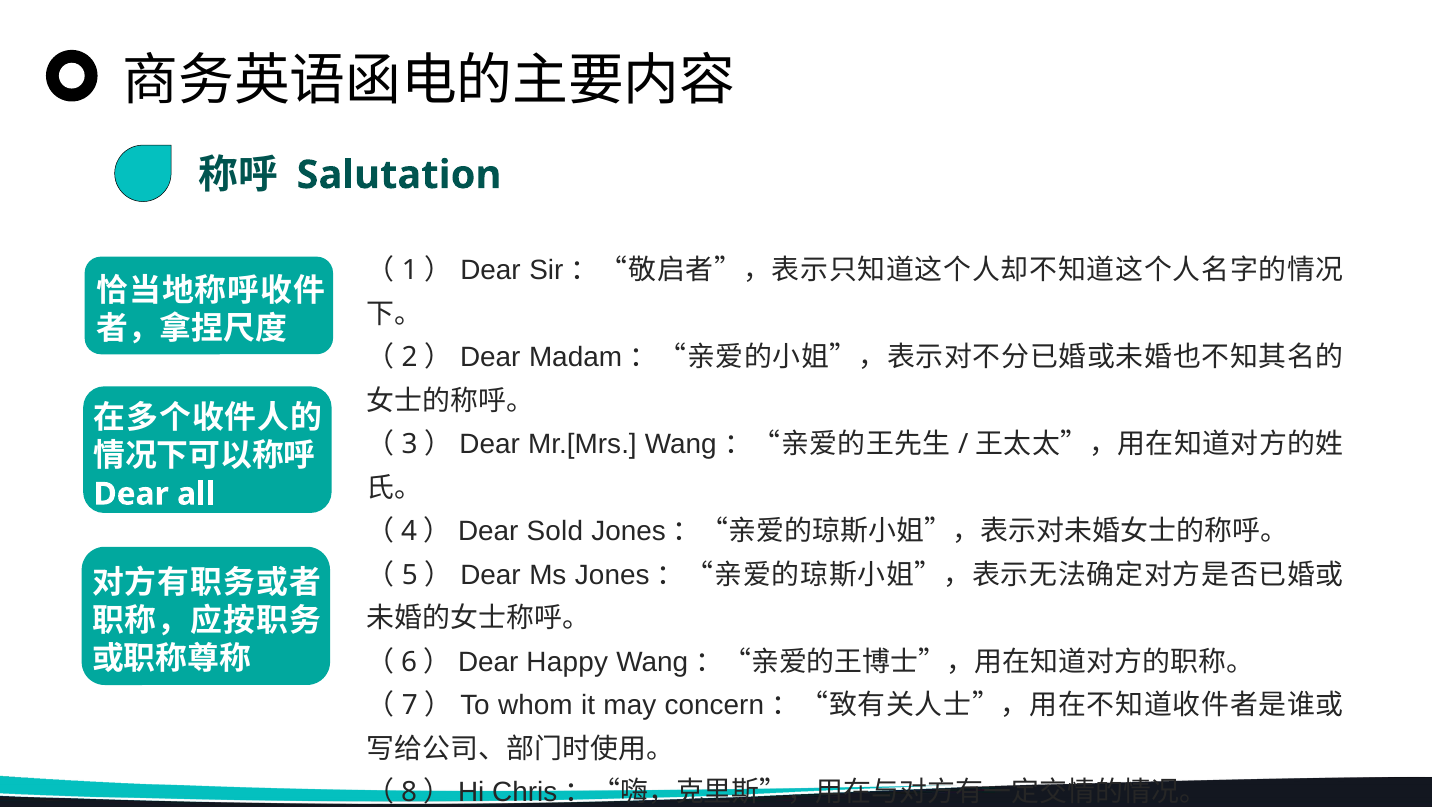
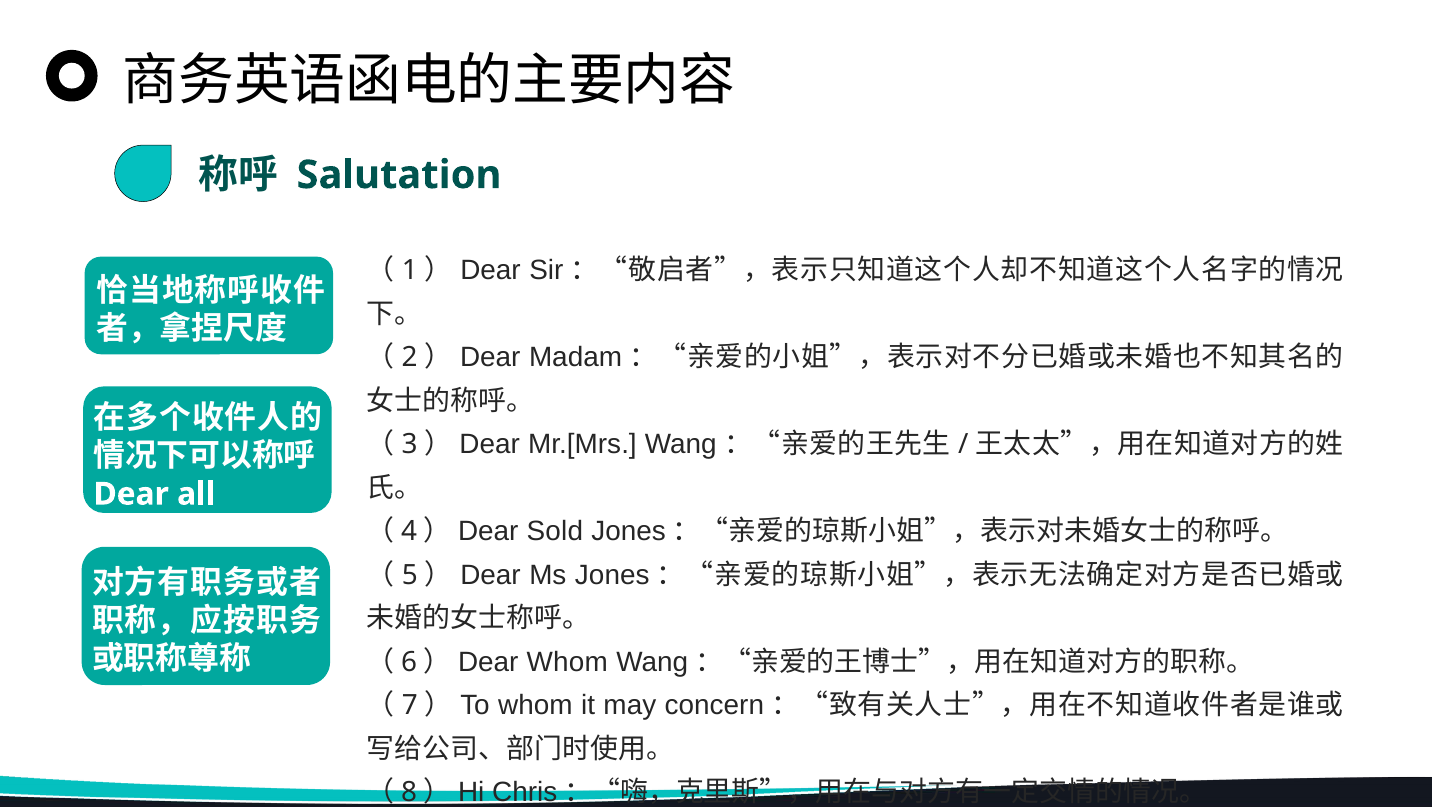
（6）Dear Happy: Happy -> Whom
